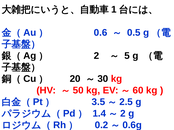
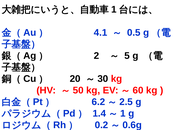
0.6: 0.6 -> 4.1
3.5: 3.5 -> 6.2
2 at (123, 114): 2 -> 1
